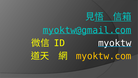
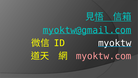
myoktw.com colour: yellow -> pink
